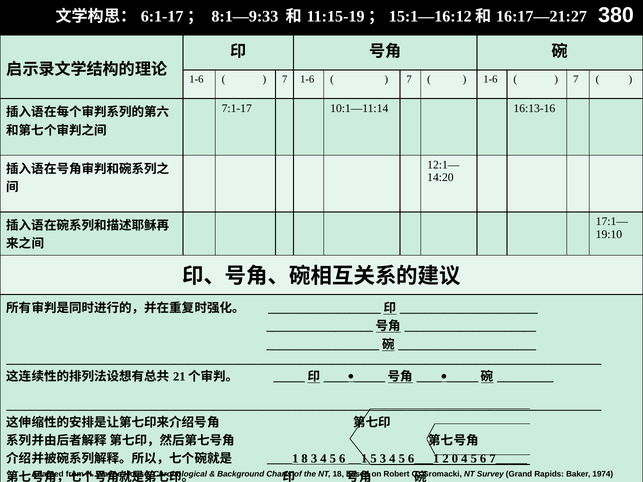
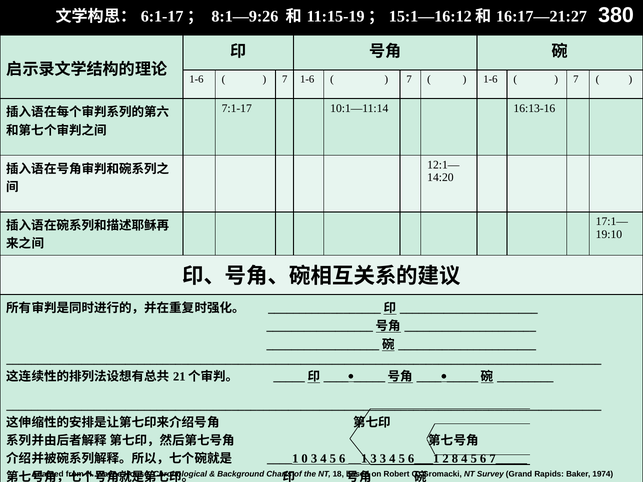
8:1—9:33: 8:1—9:33 -> 8:1—9:26
8: 8 -> 0
5 at (374, 459): 5 -> 3
0: 0 -> 8
